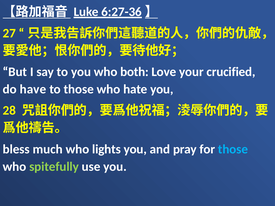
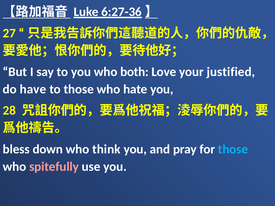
crucified: crucified -> justified
much: much -> down
lights: lights -> think
spitefully colour: light green -> pink
